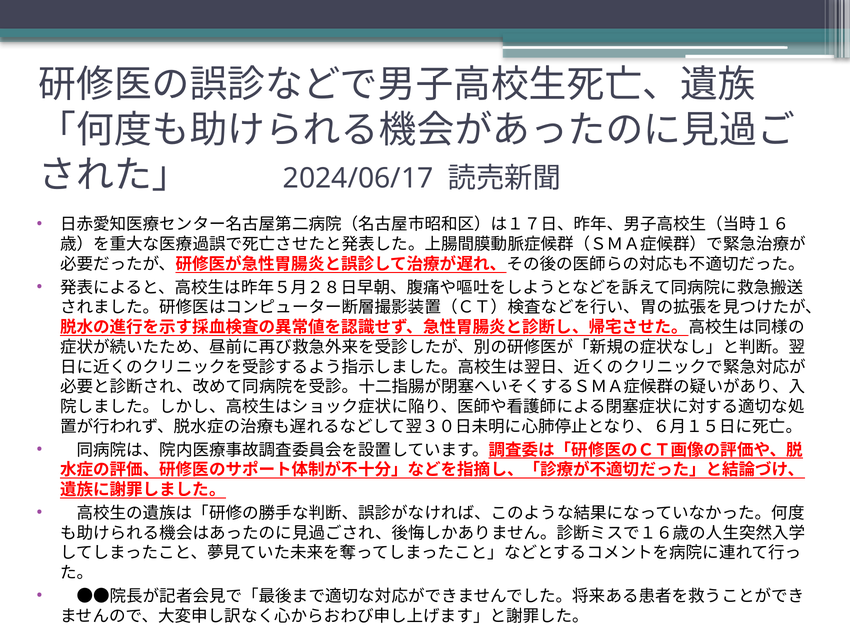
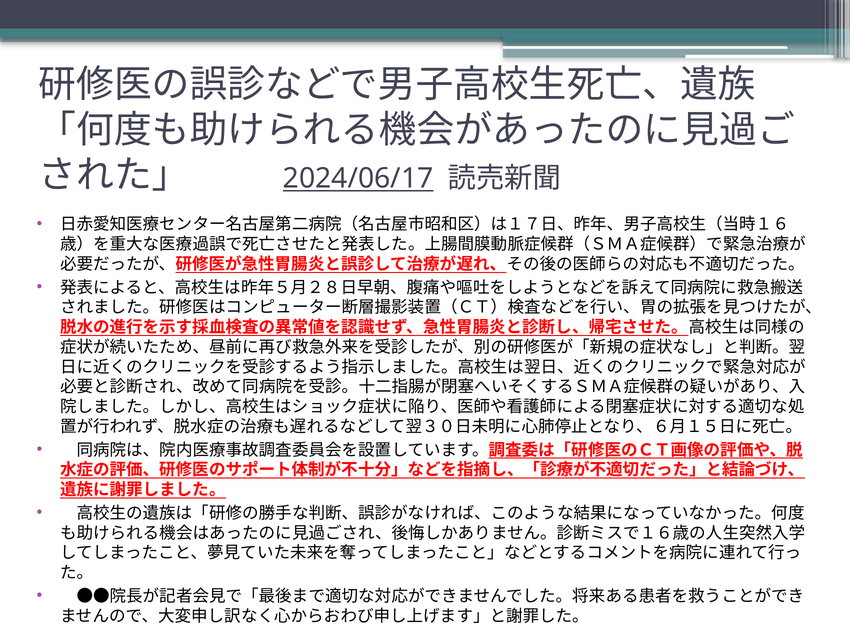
2024/06/17 underline: none -> present
